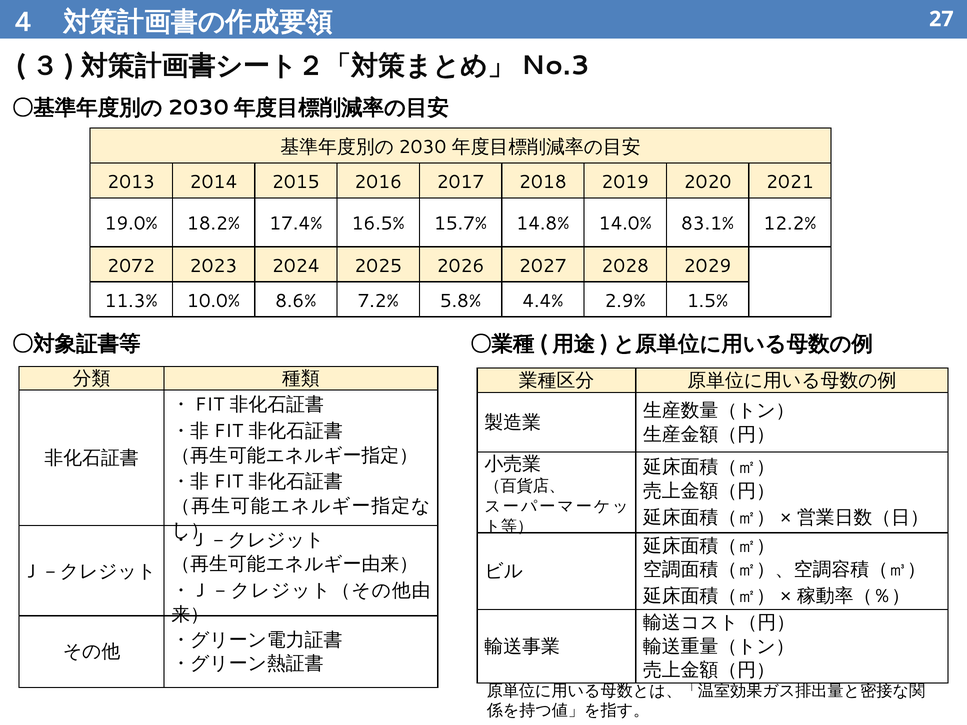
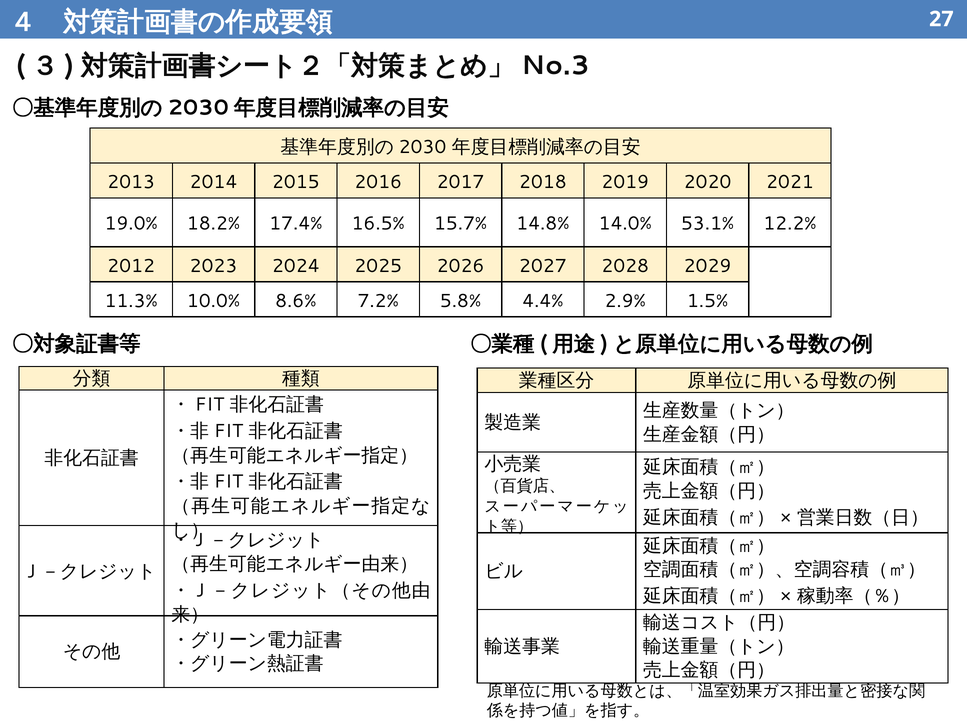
83.1%: 83.1% -> 53.1%
2072: 2072 -> 2012
